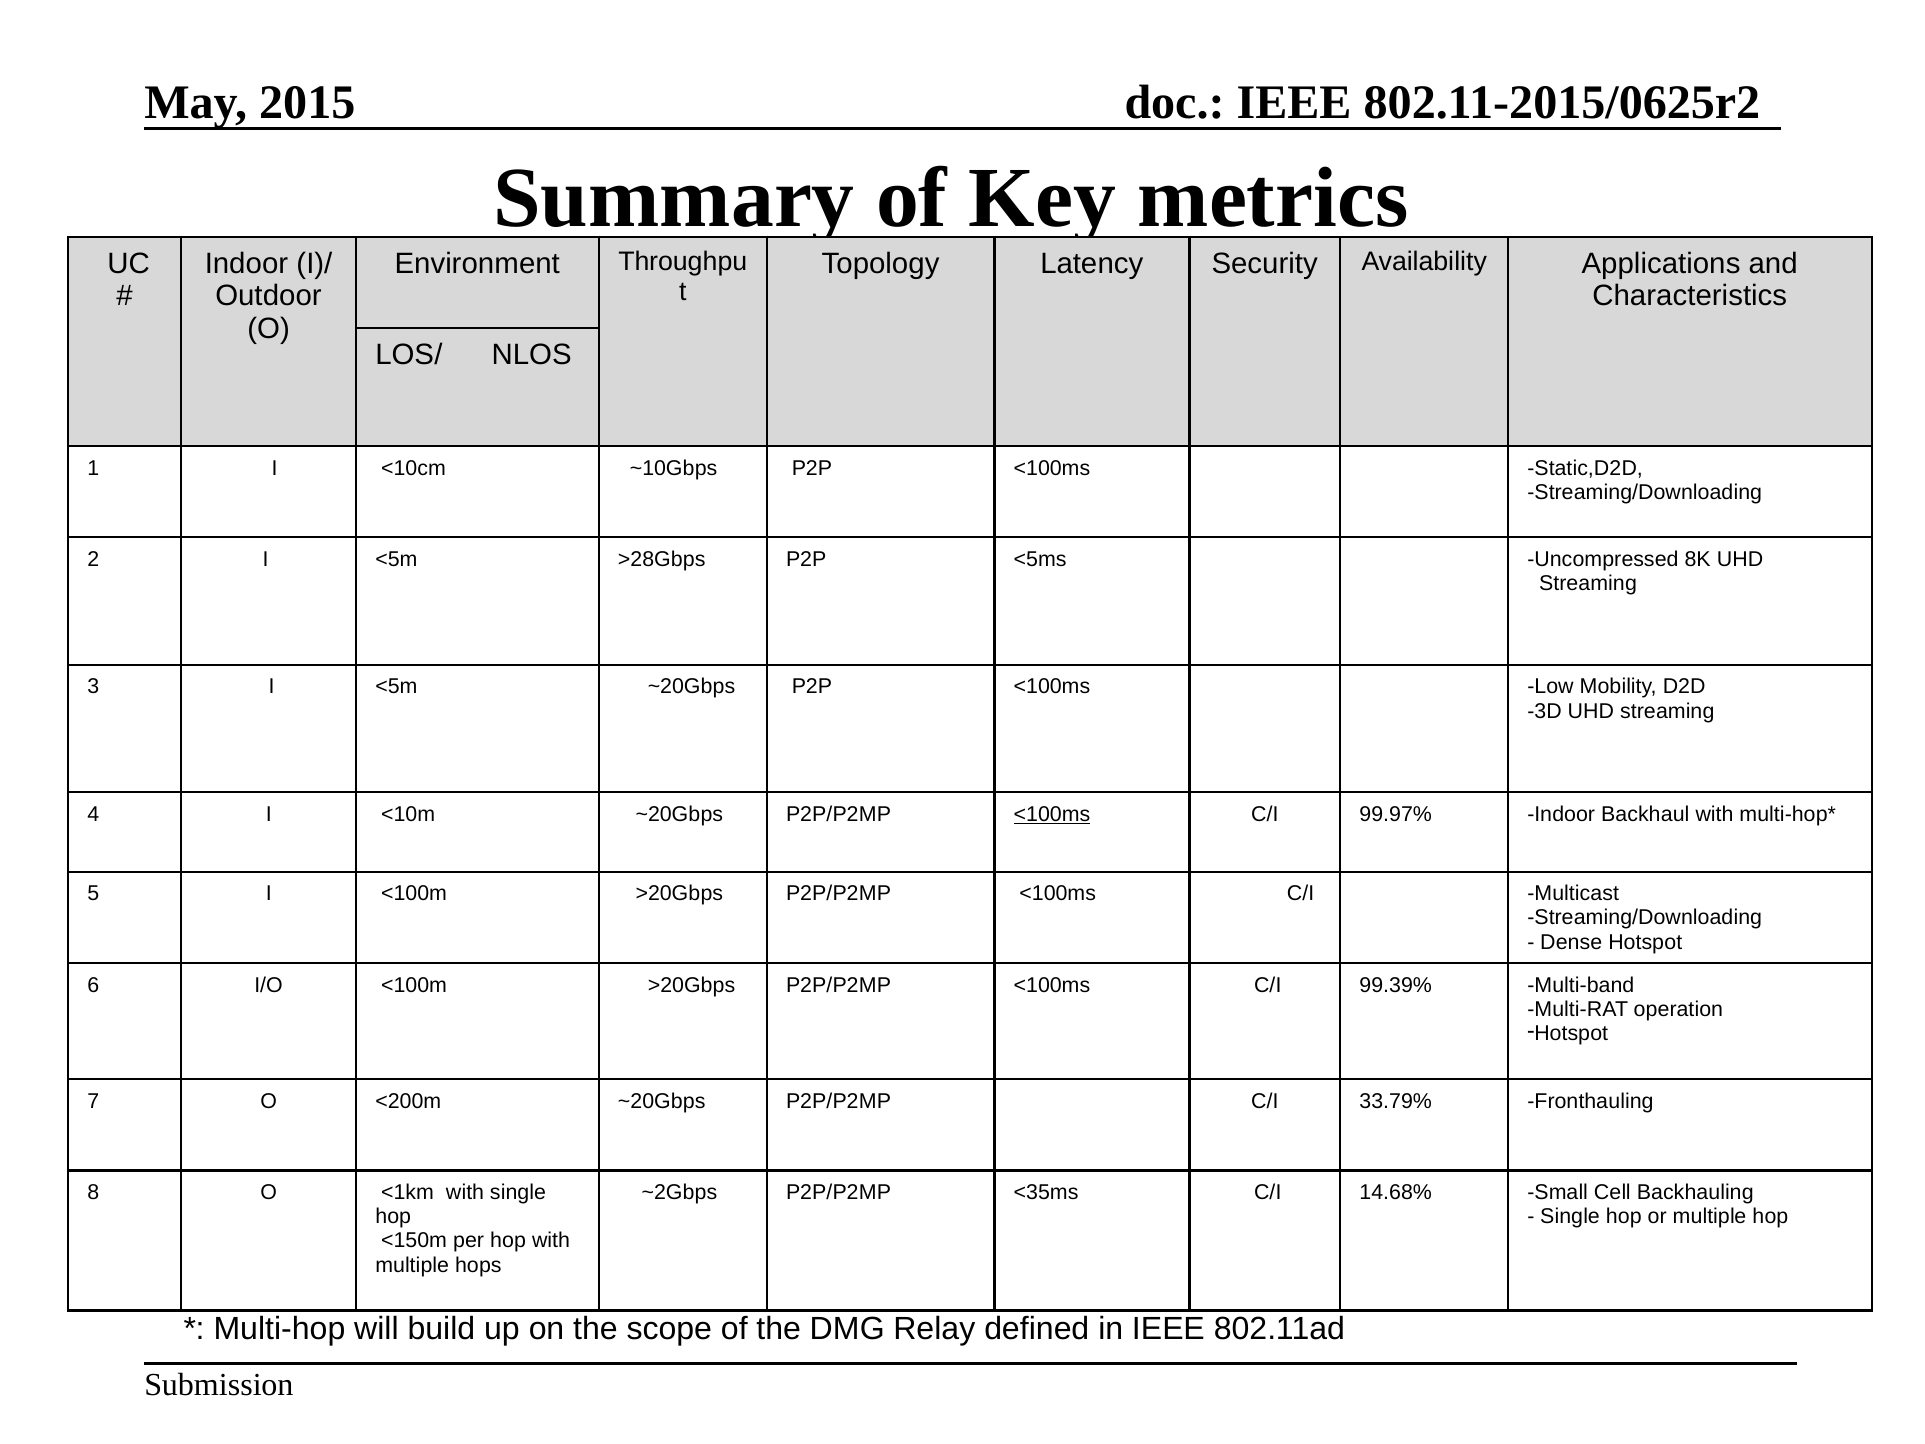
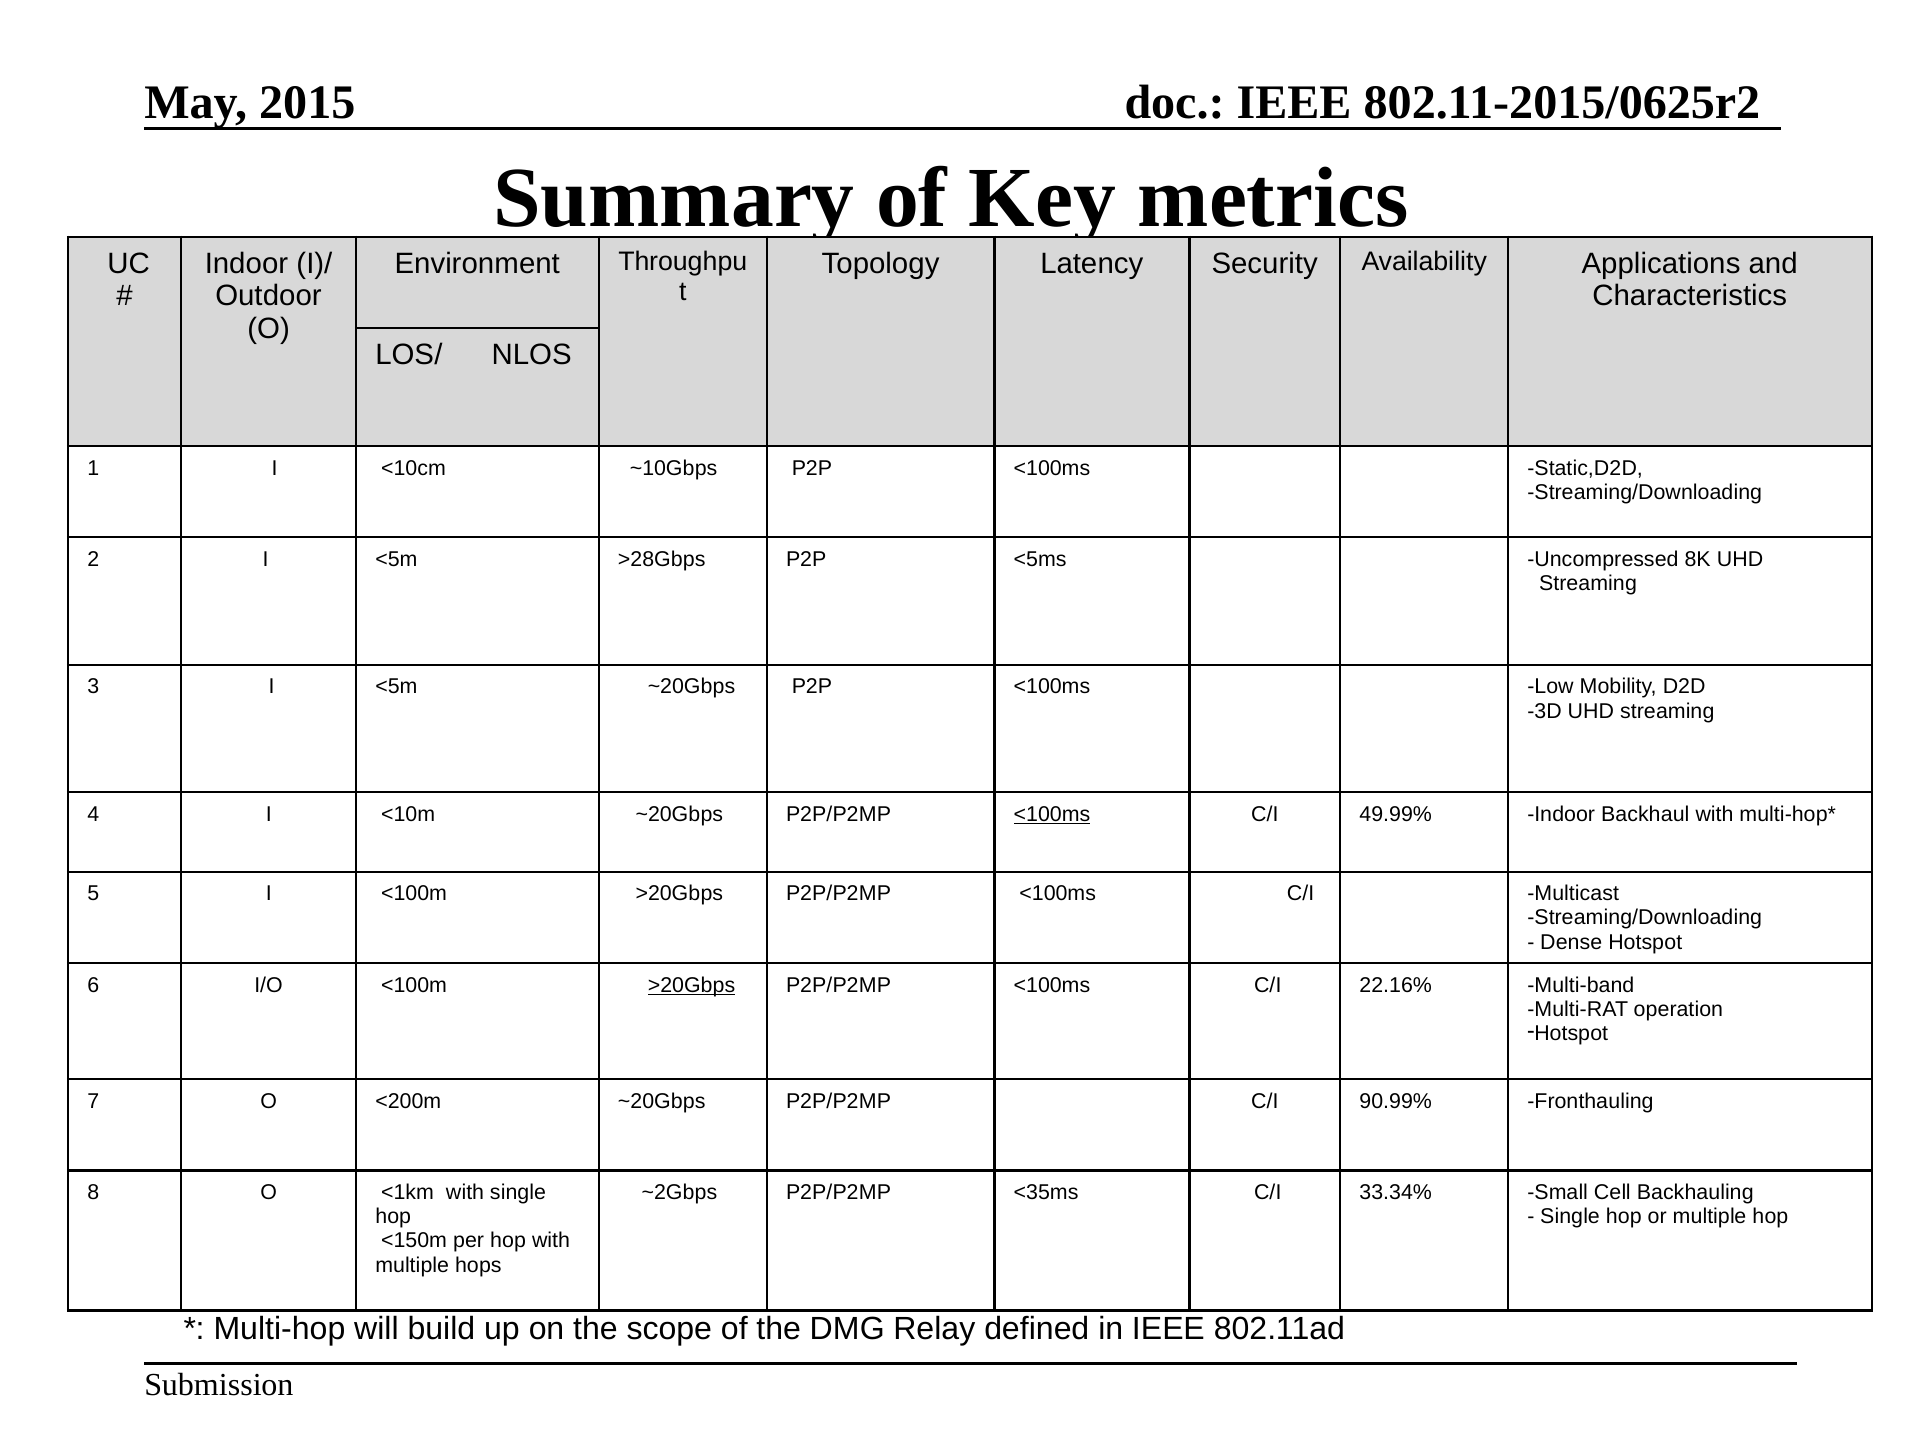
99.97%: 99.97% -> 49.99%
>20Gbps at (692, 985) underline: none -> present
99.39%: 99.39% -> 22.16%
33.79%: 33.79% -> 90.99%
14.68%: 14.68% -> 33.34%
